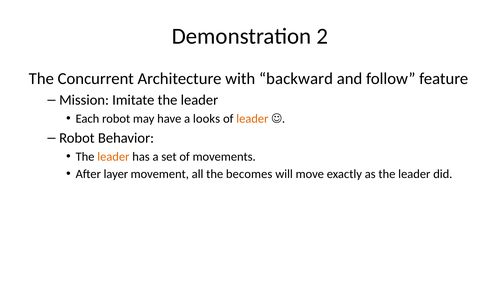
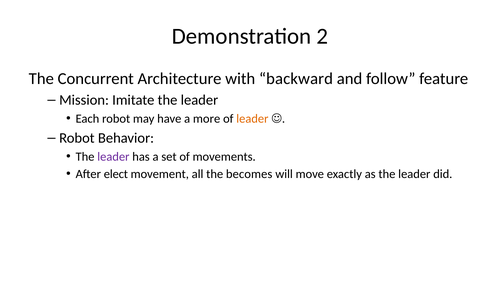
looks: looks -> more
leader at (113, 157) colour: orange -> purple
layer: layer -> elect
